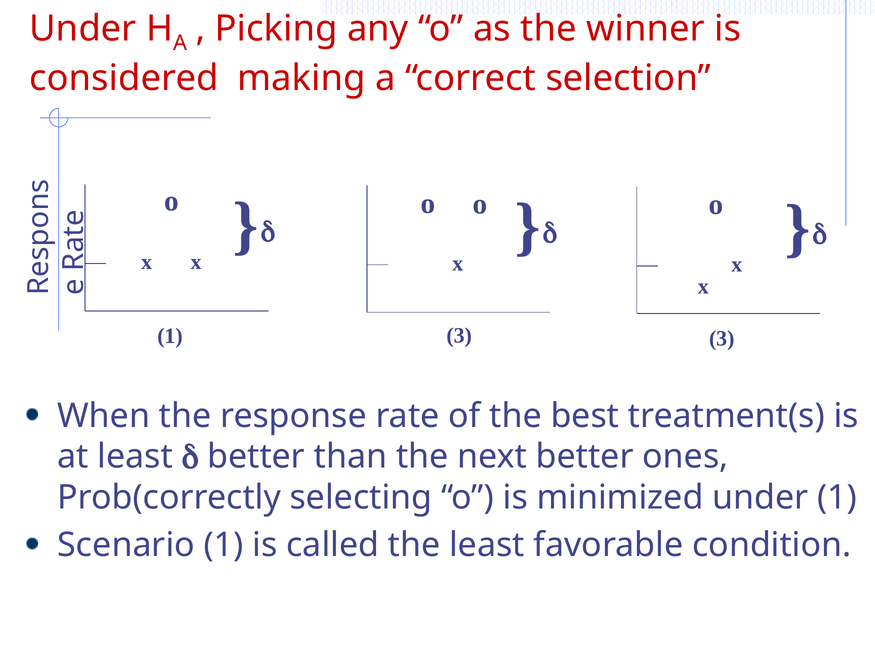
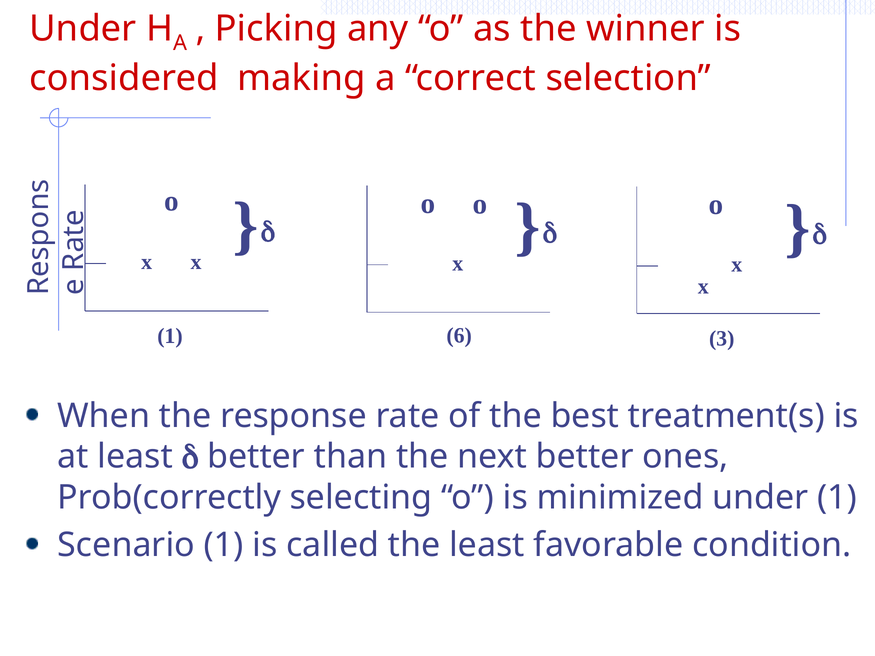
1 3: 3 -> 6
